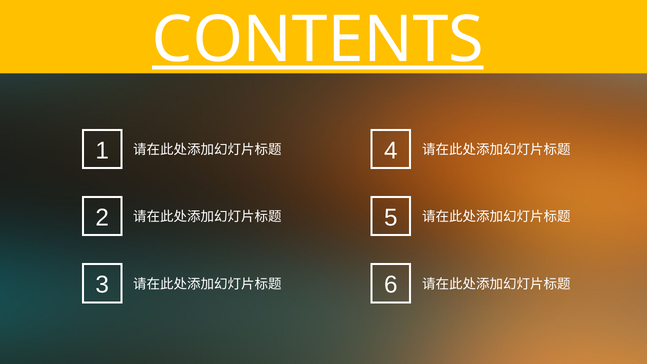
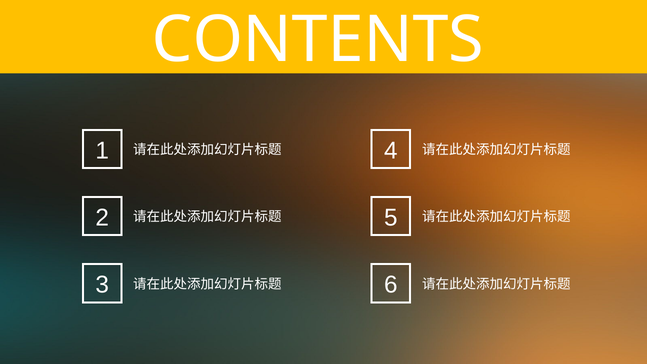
CONTENTS underline: present -> none
